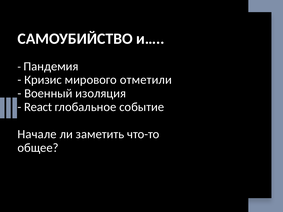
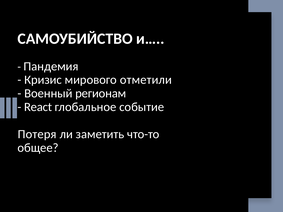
изоляция: изоляция -> регионам
Начале: Начале -> Потеря
